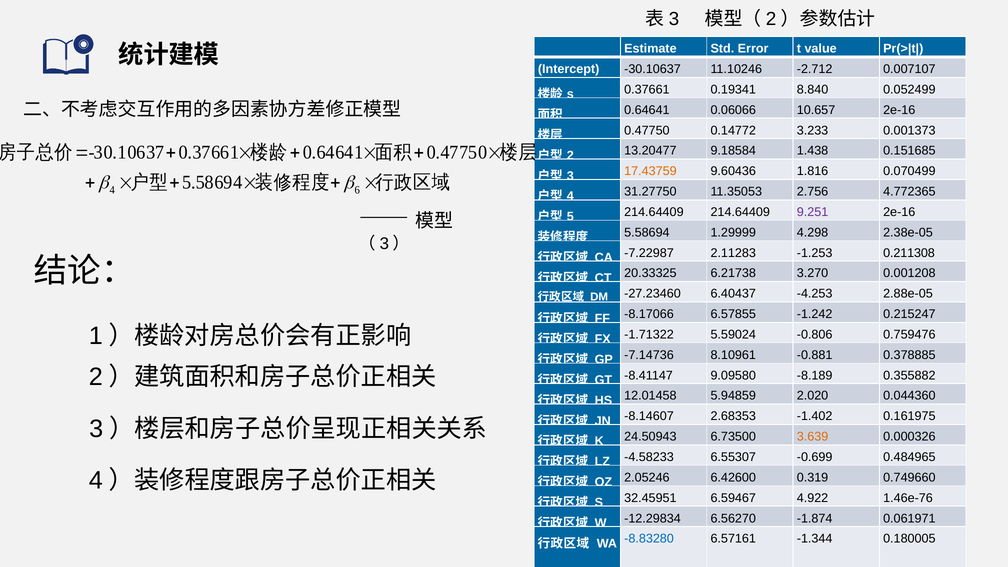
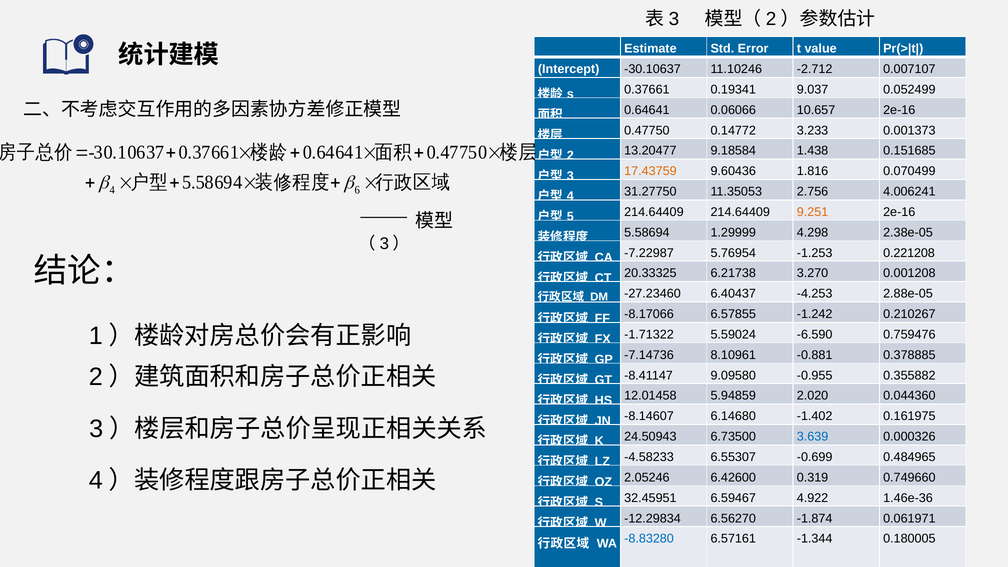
8.840: 8.840 -> 9.037
4.772365: 4.772365 -> 4.006241
9.251 colour: purple -> orange
2.11283: 2.11283 -> 5.76954
0.211308: 0.211308 -> 0.221208
0.215247: 0.215247 -> 0.210267
-0.806: -0.806 -> -6.590
-8.189: -8.189 -> -0.955
2.68353: 2.68353 -> 6.14680
3.639 colour: orange -> blue
1.46e-76: 1.46e-76 -> 1.46e-36
